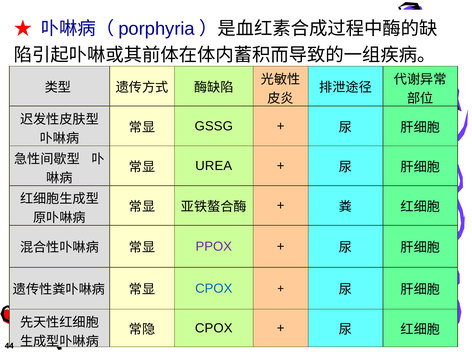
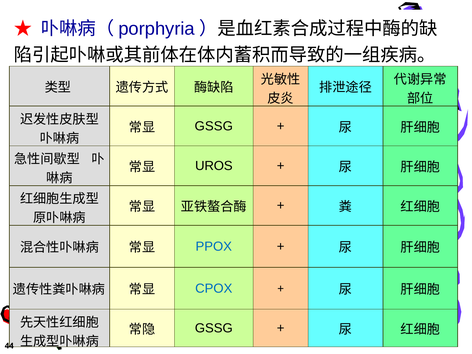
UREA: UREA -> UROS
PPOX colour: purple -> blue
CPOX at (214, 328): CPOX -> GSSG
